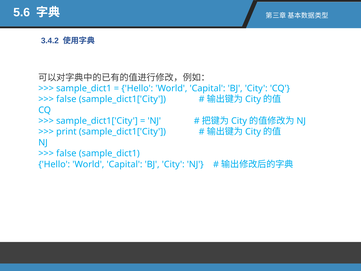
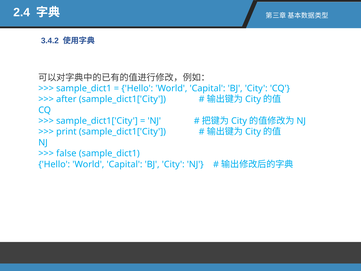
5.6: 5.6 -> 2.4
false at (66, 99): false -> after
